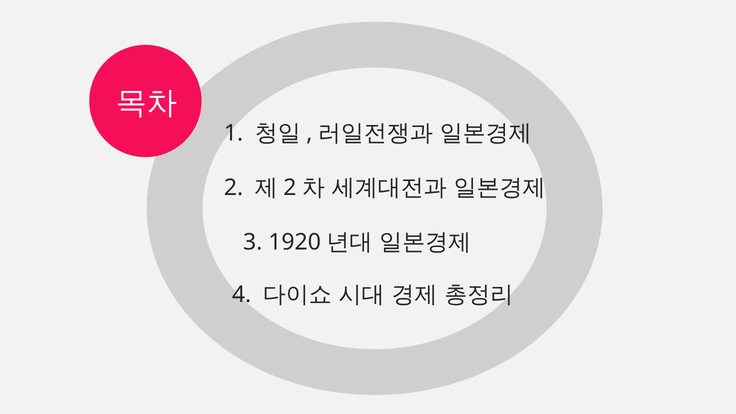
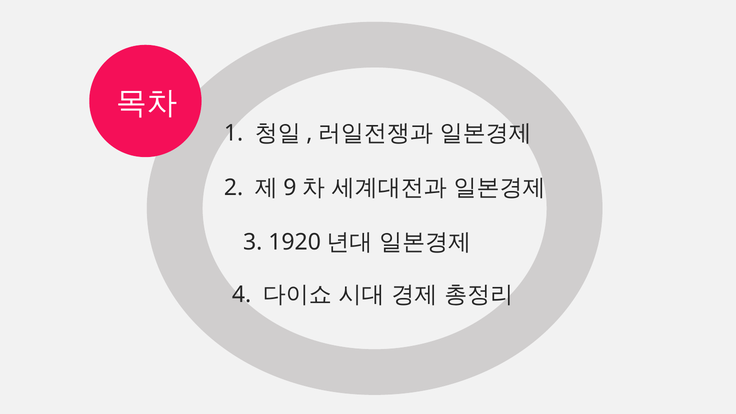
2 at (290, 188): 2 -> 9
